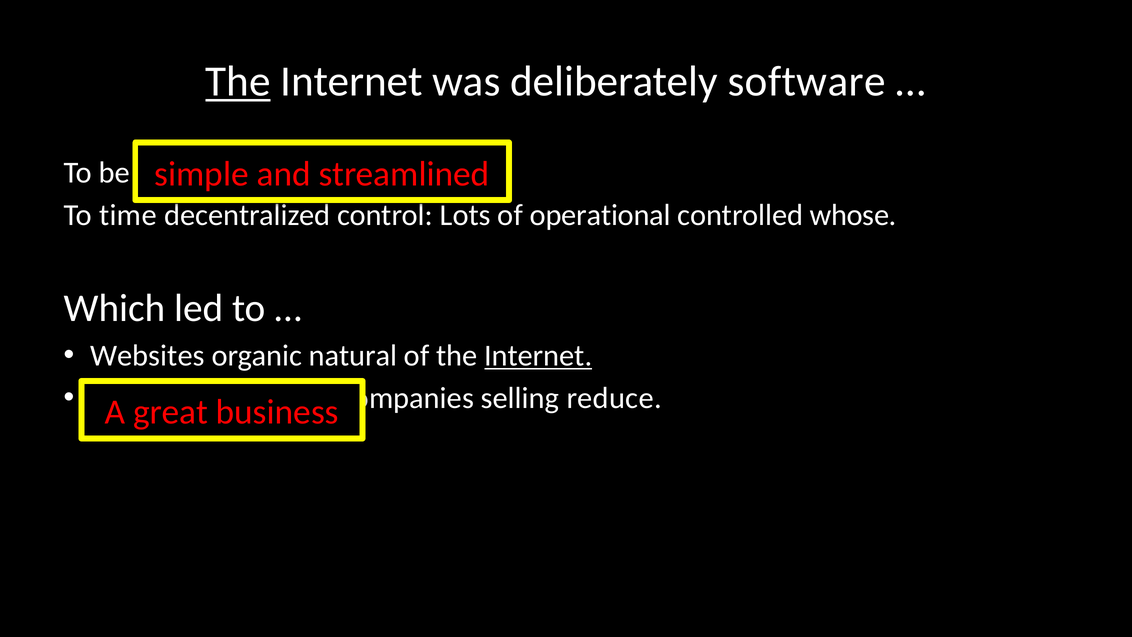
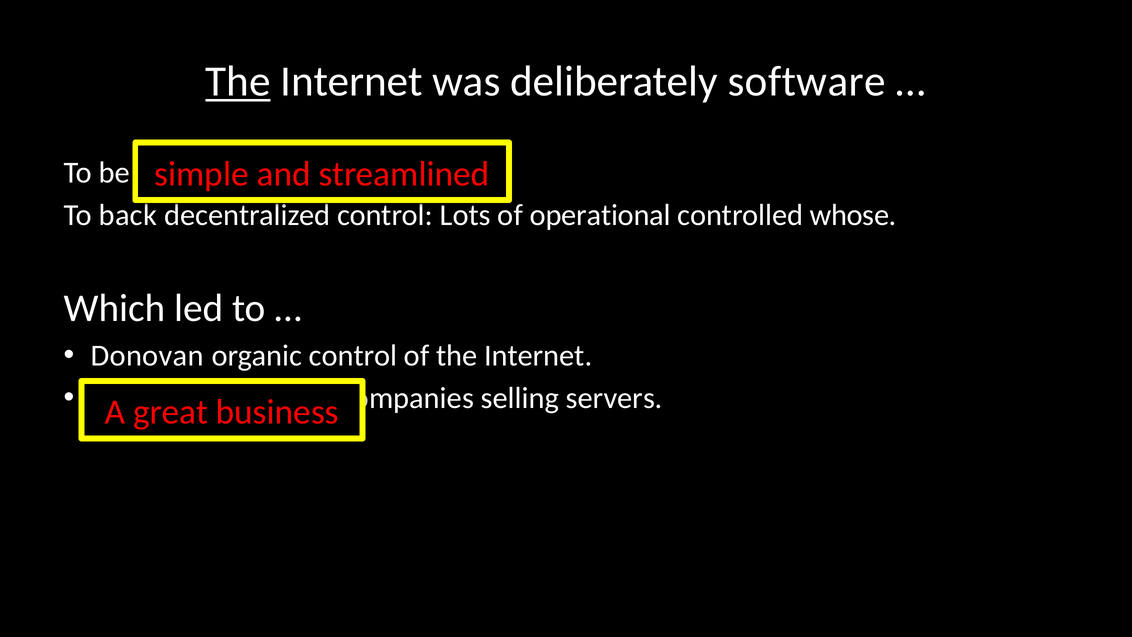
time: time -> back
Websites: Websites -> Donovan
organic natural: natural -> control
Internet at (538, 356) underline: present -> none
reduce: reduce -> servers
